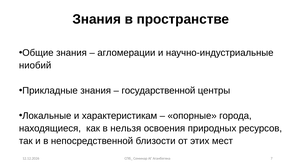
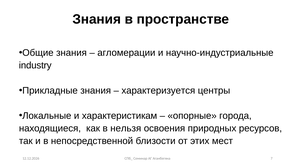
ниобий: ниобий -> industry
государственной: государственной -> характеризуется
